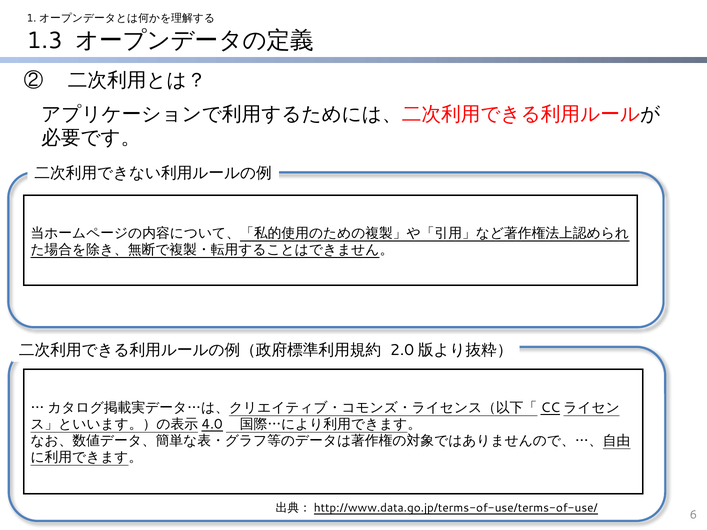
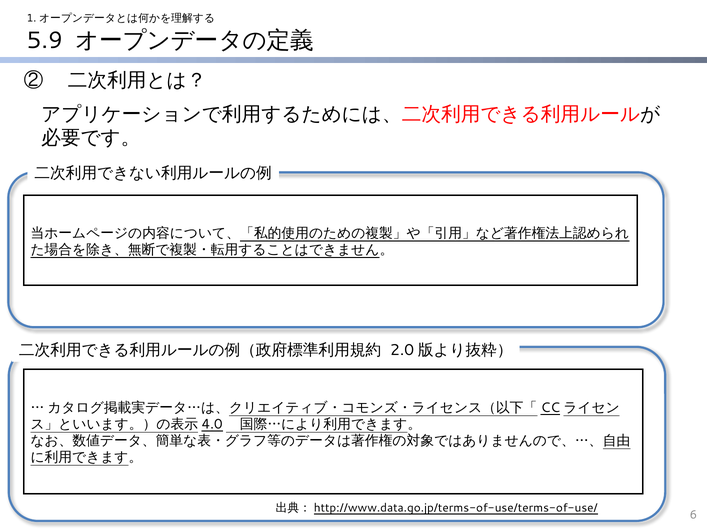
1.3: 1.3 -> 5.9
